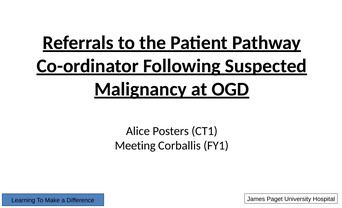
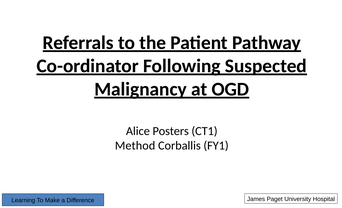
Meeting: Meeting -> Method
